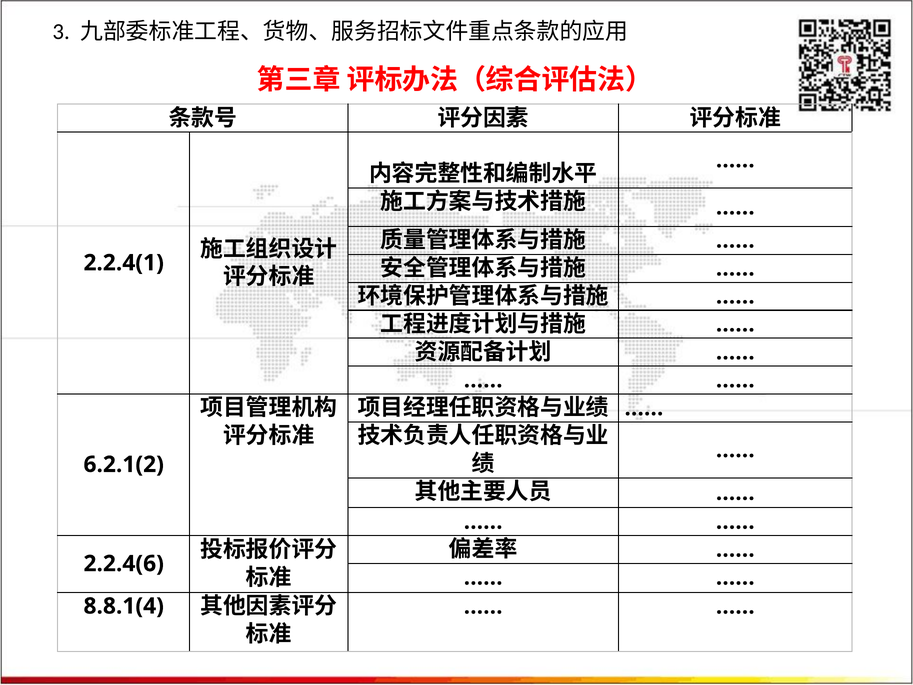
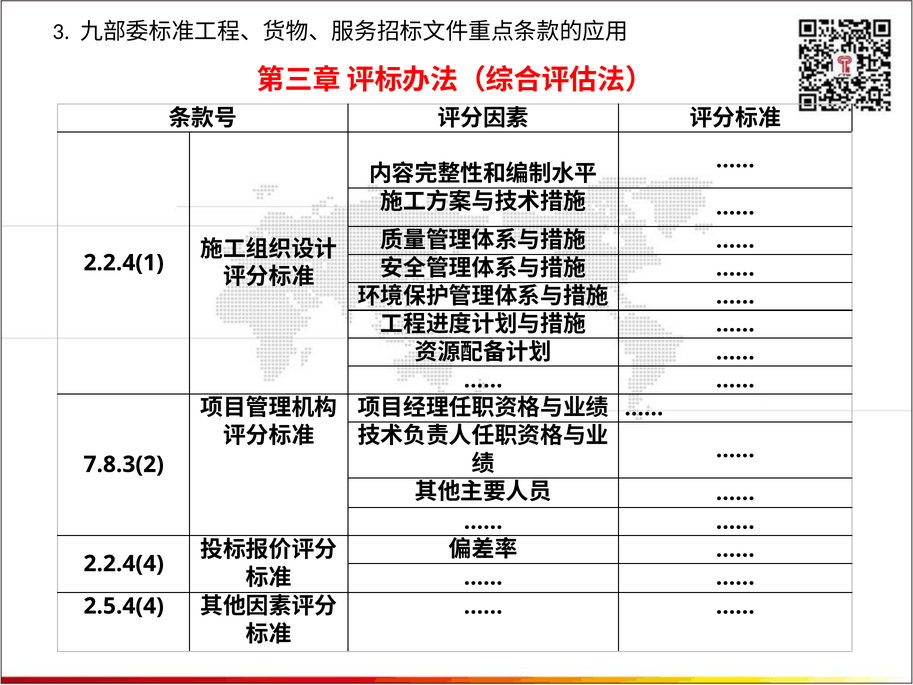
6.2.1(2: 6.2.1(2 -> 7.8.3(2
2.2.4(6: 2.2.4(6 -> 2.2.4(4
8.8.1(4: 8.8.1(4 -> 2.5.4(4
